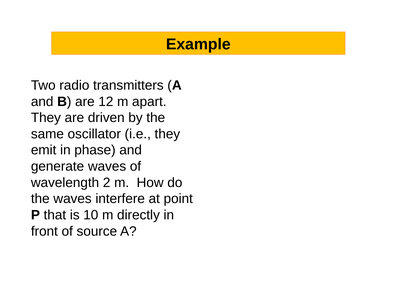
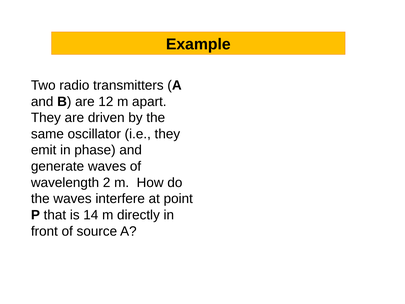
10: 10 -> 14
